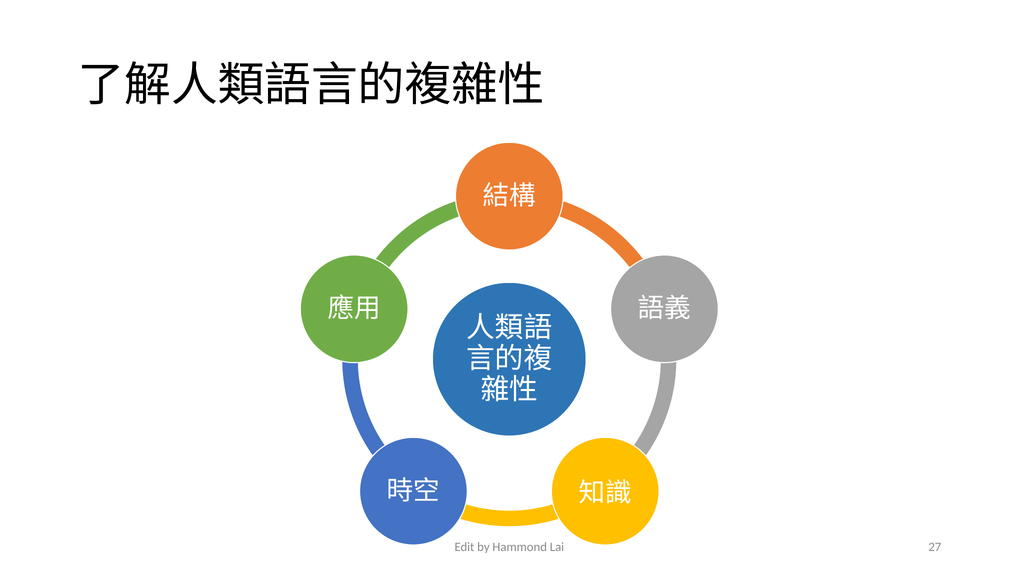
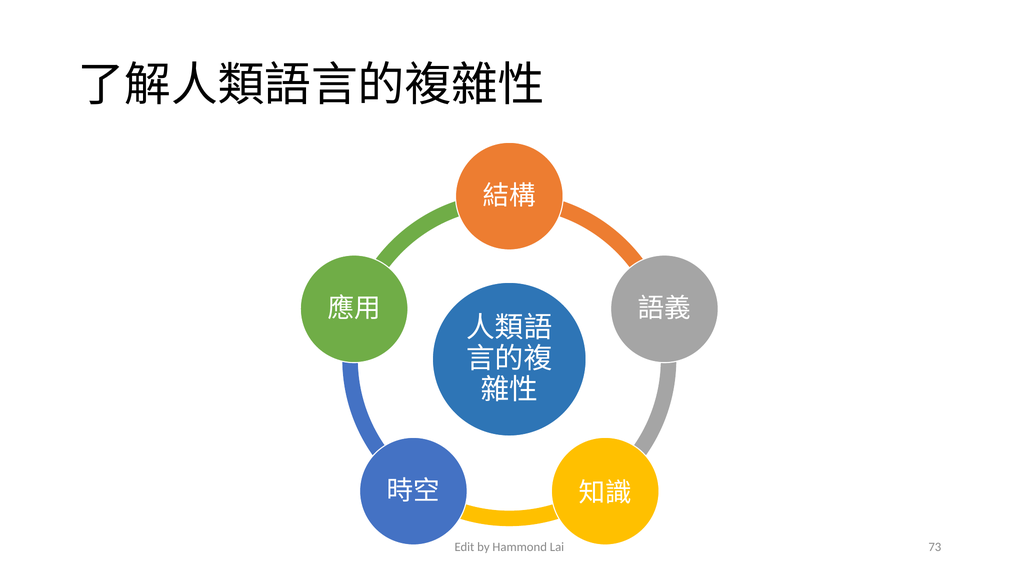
27: 27 -> 73
